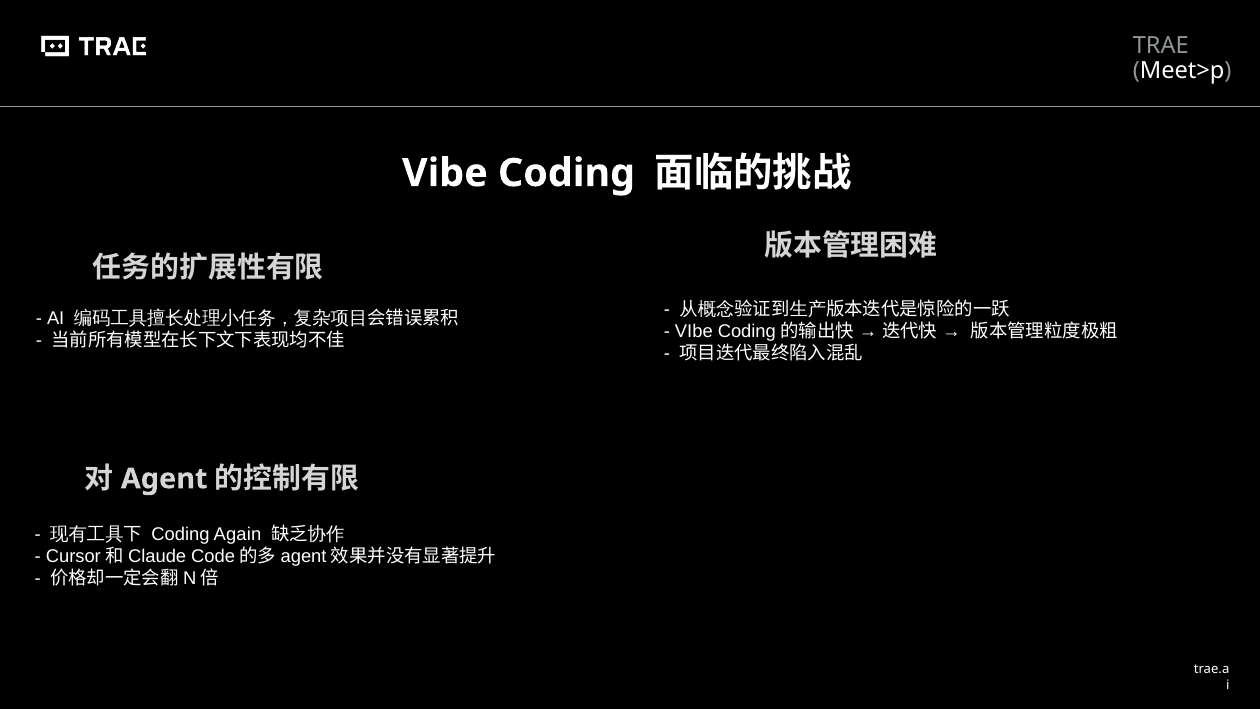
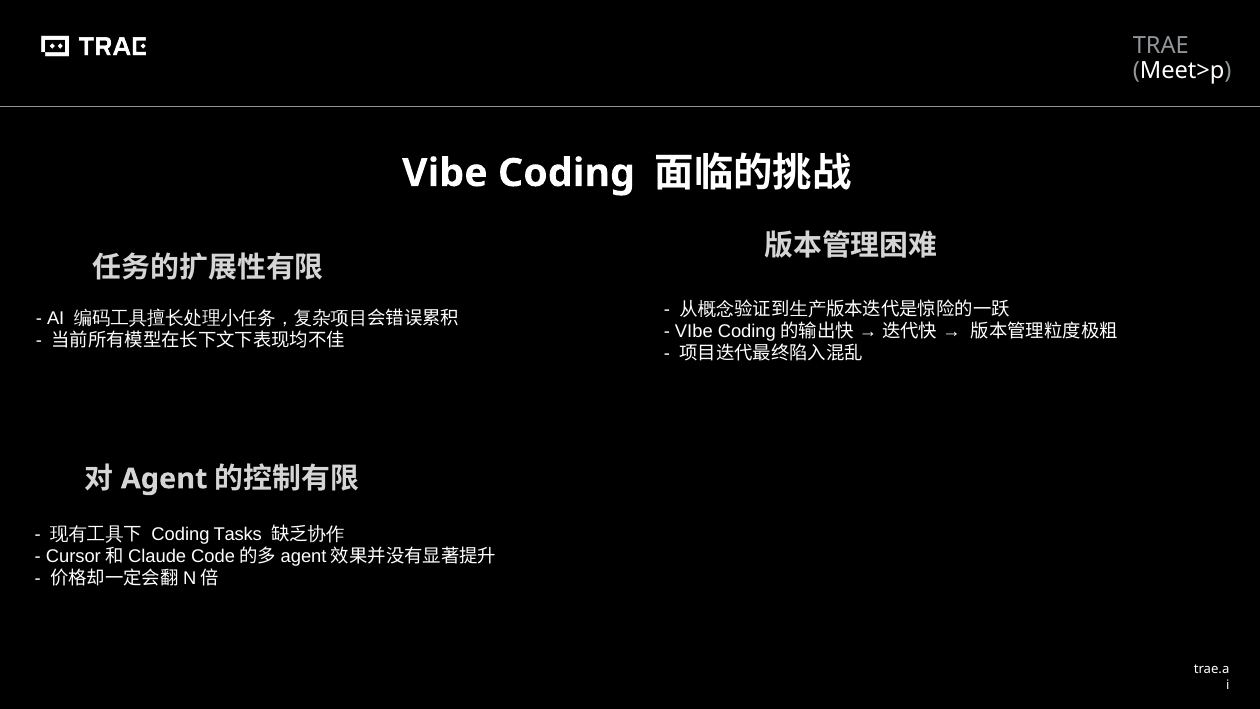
Again: Again -> Tasks
